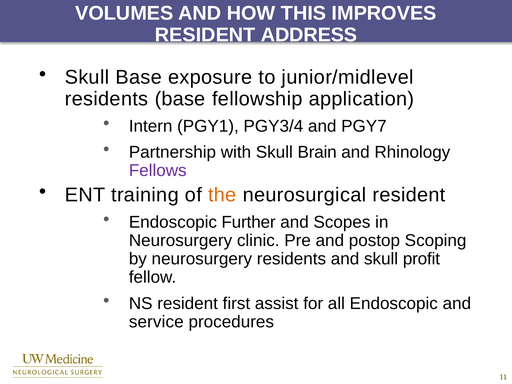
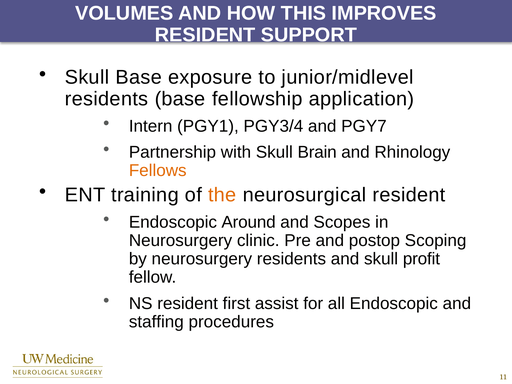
ADDRESS: ADDRESS -> SUPPORT
Fellows colour: purple -> orange
Further: Further -> Around
service: service -> staffing
